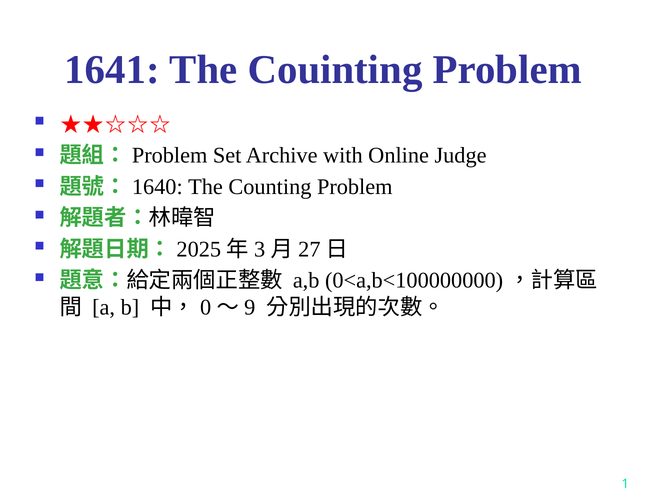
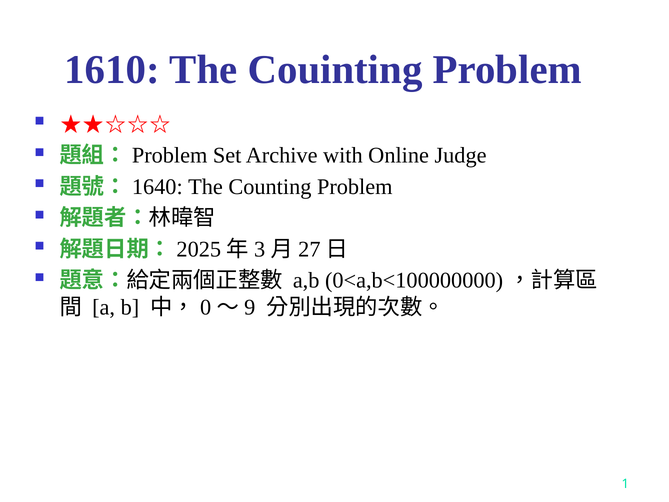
1641: 1641 -> 1610
